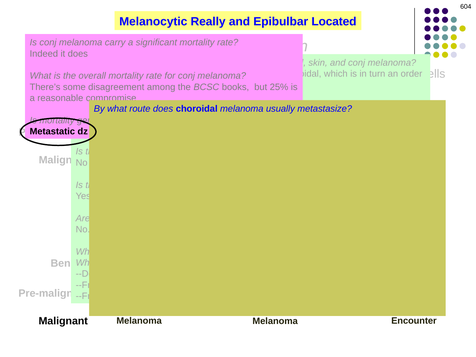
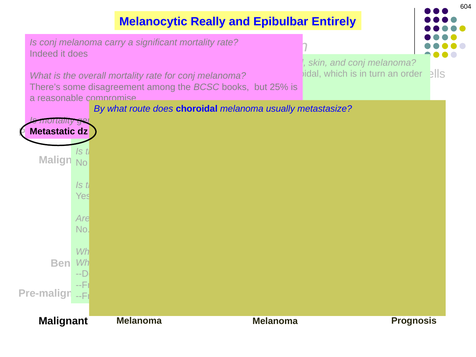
Located: Located -> Entirely
Encounter: Encounter -> Prognosis
